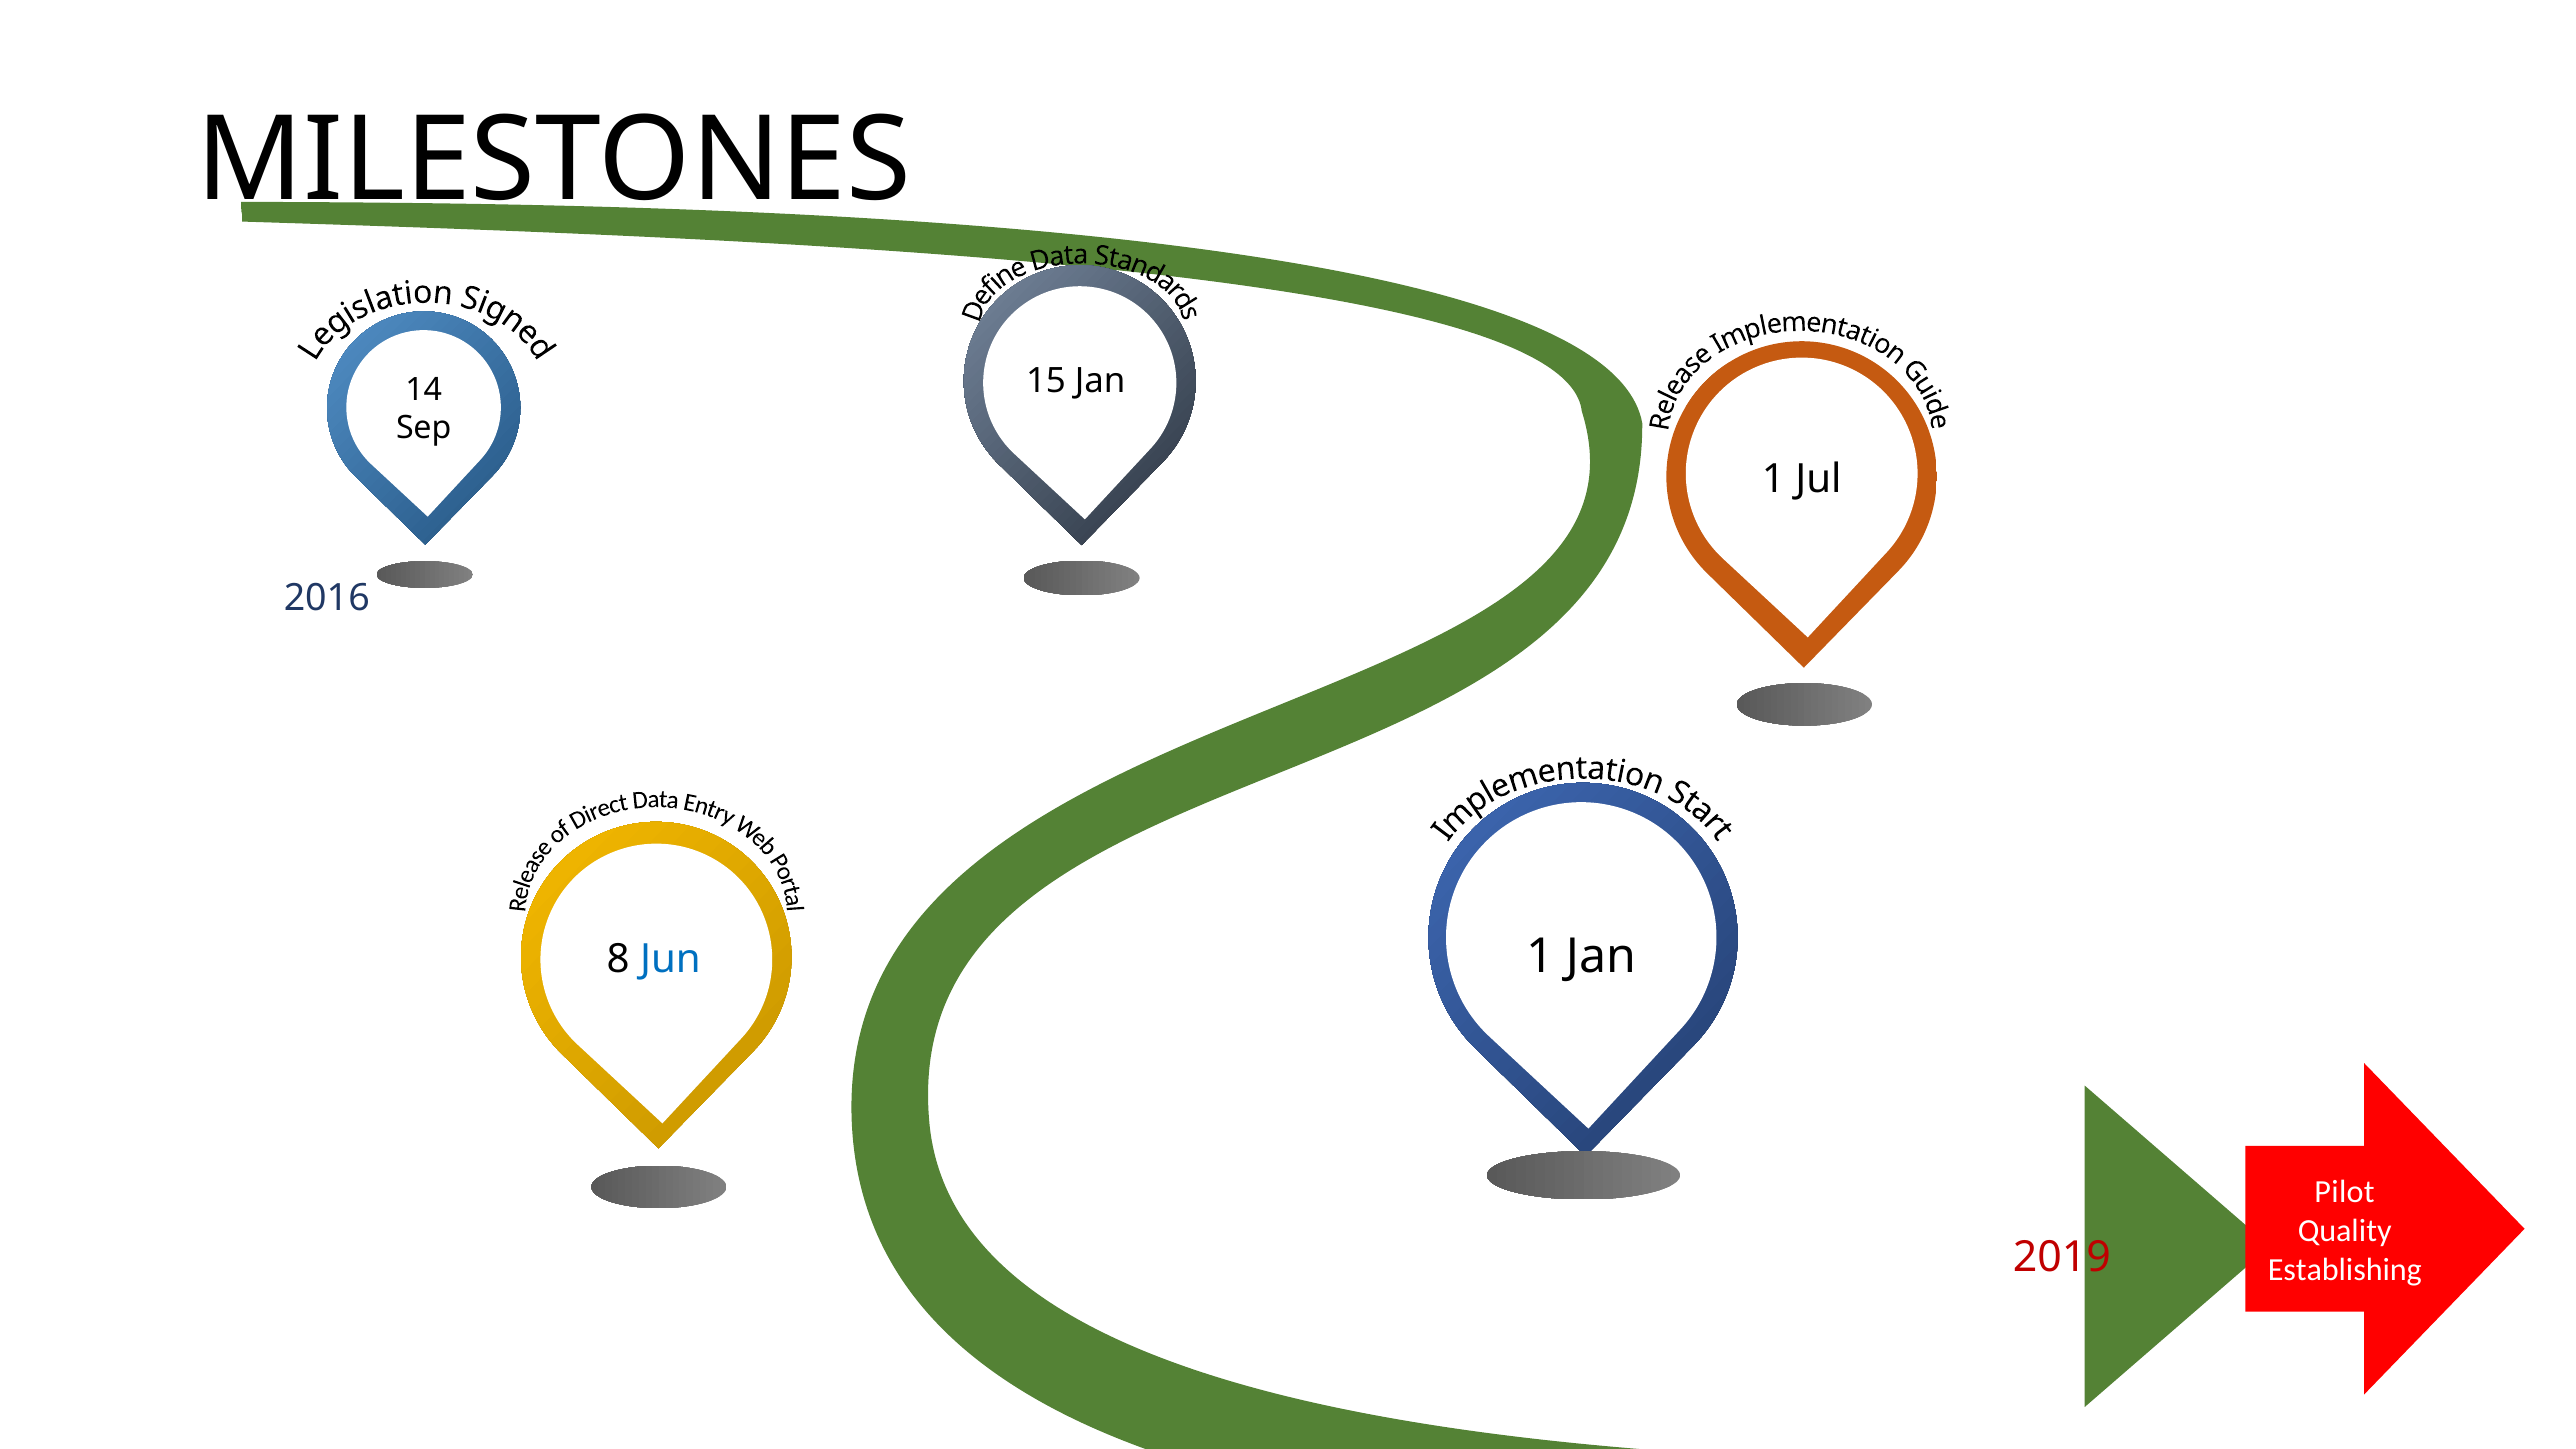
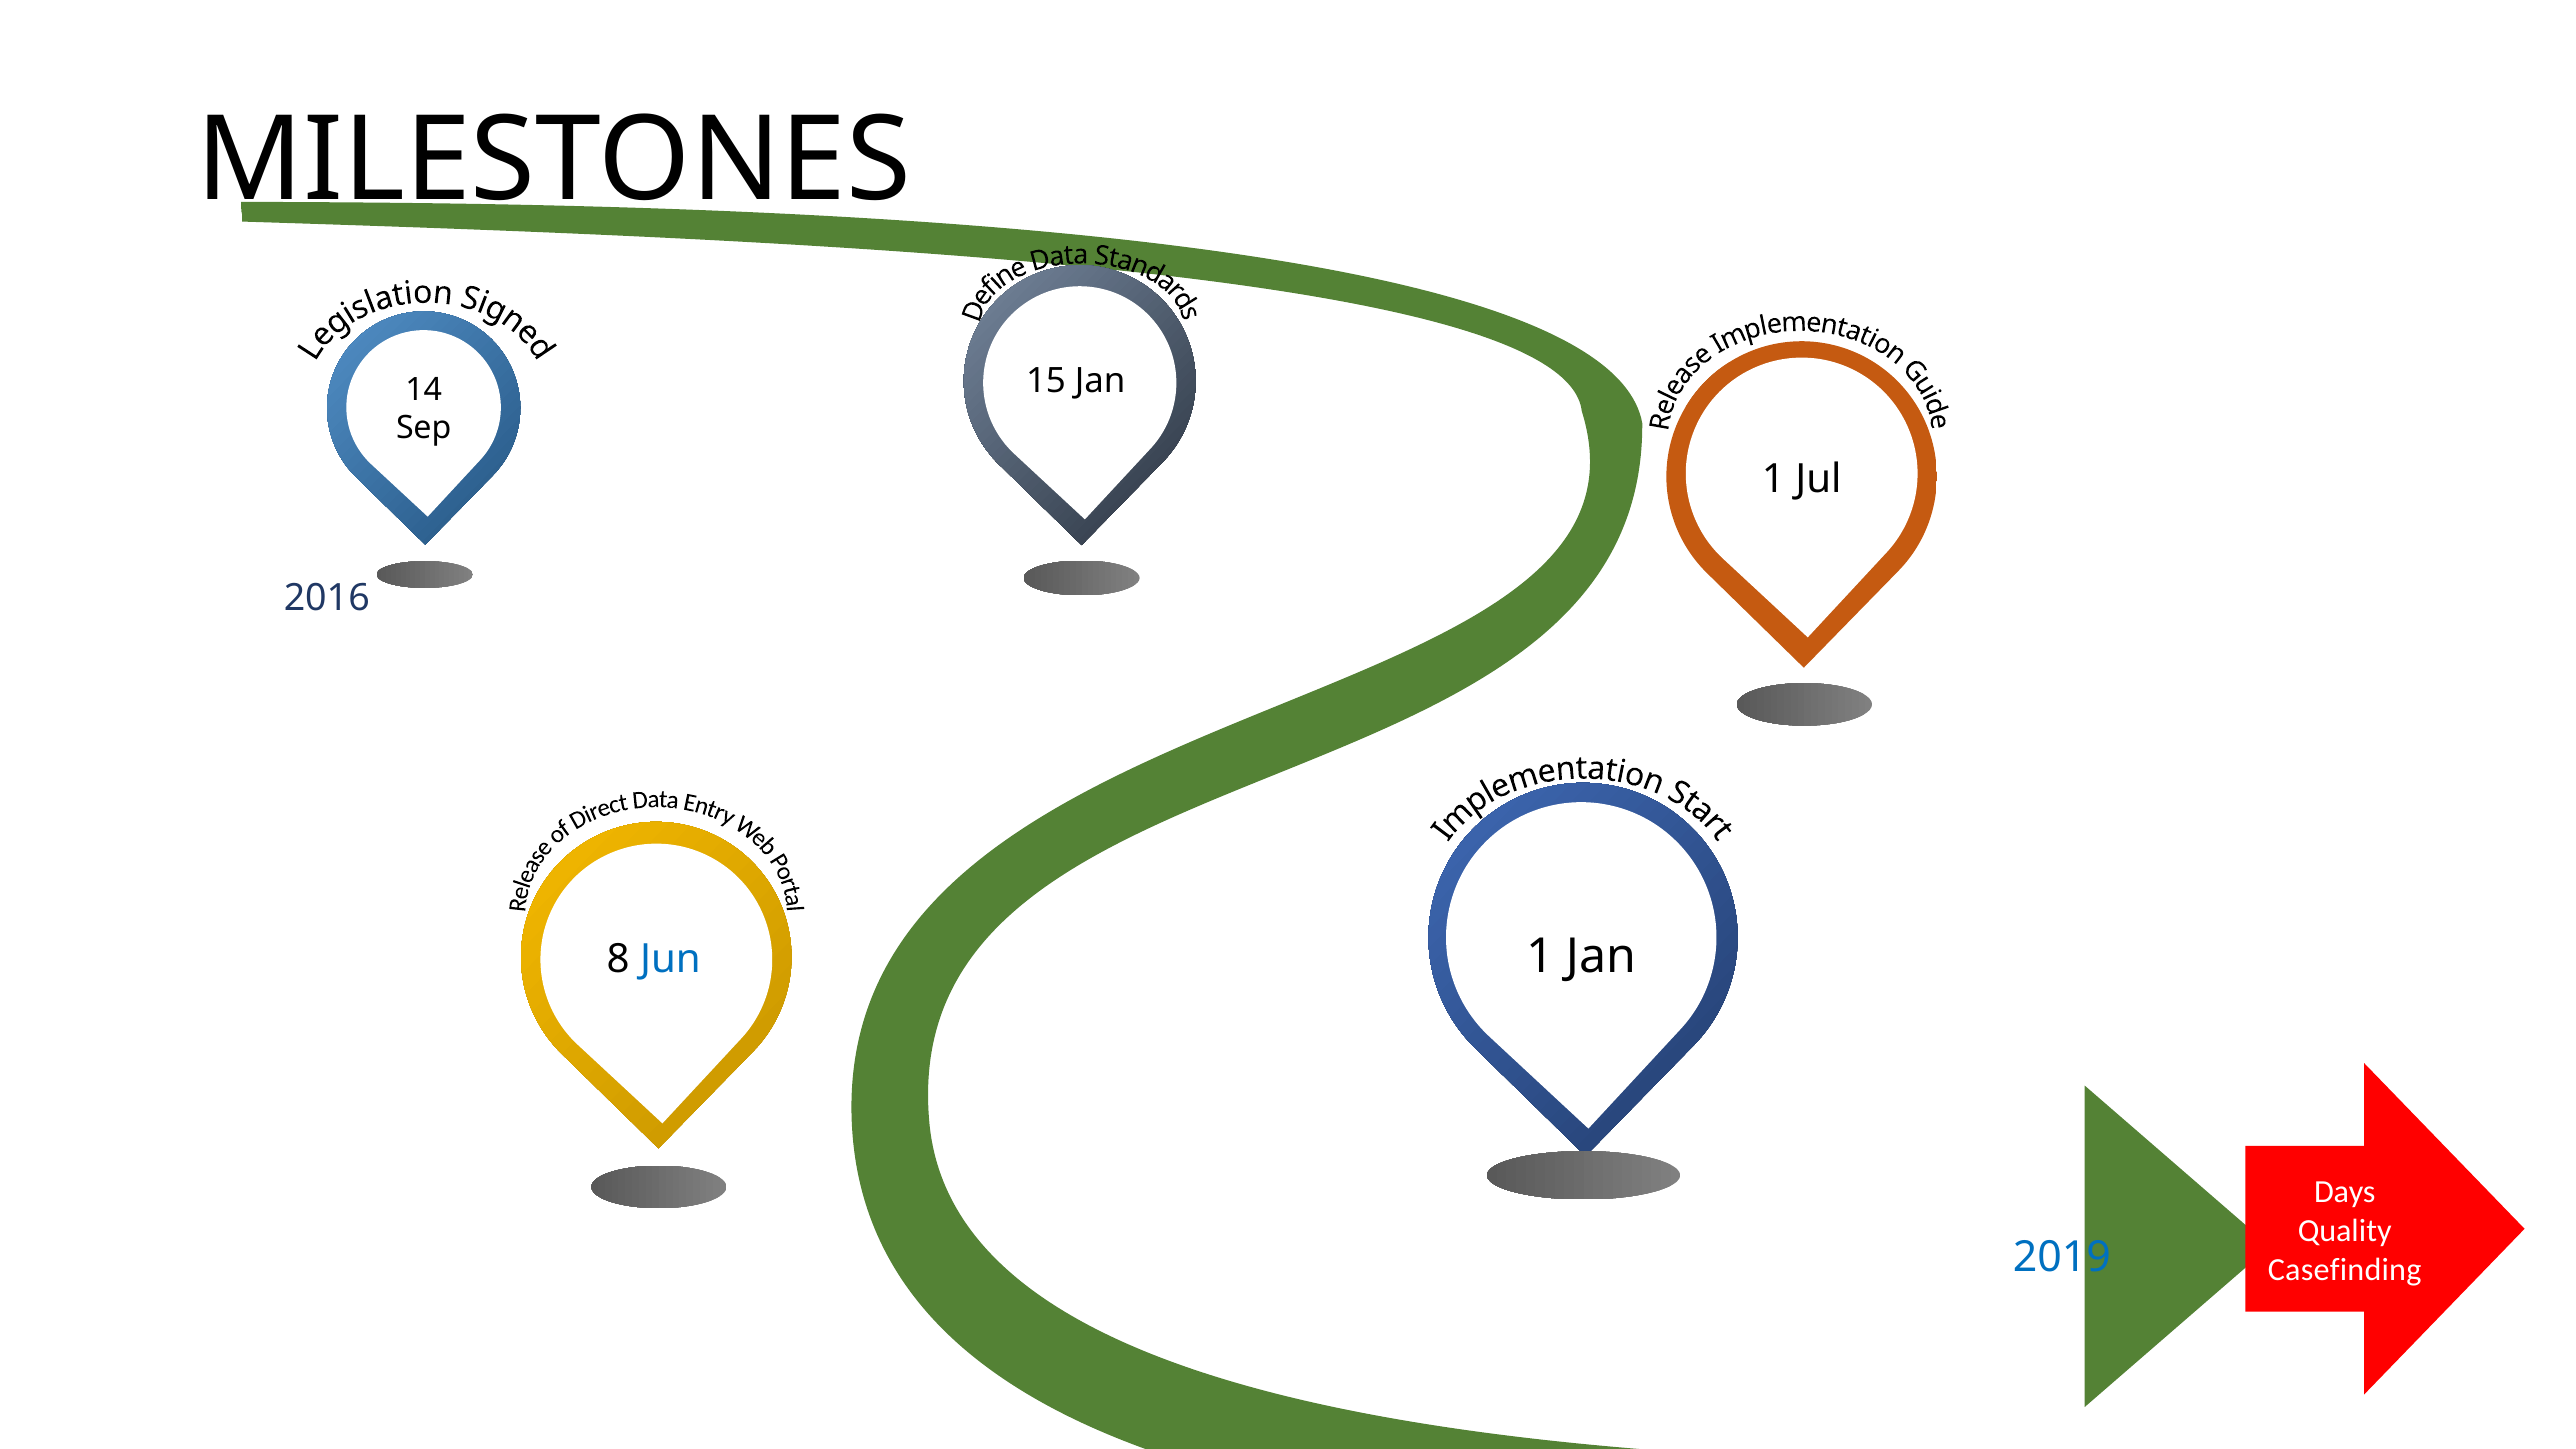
Pilot: Pilot -> Days
2019 colour: red -> blue
Establishing: Establishing -> Casefinding
